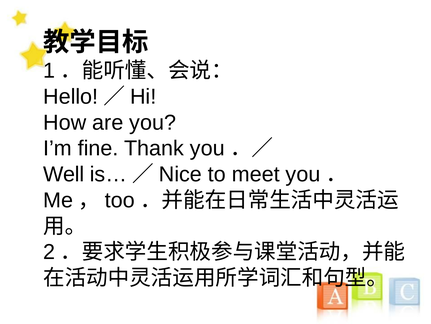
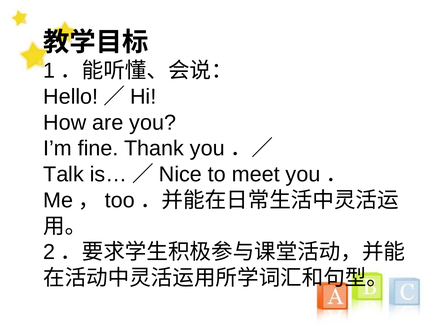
Well: Well -> Talk
